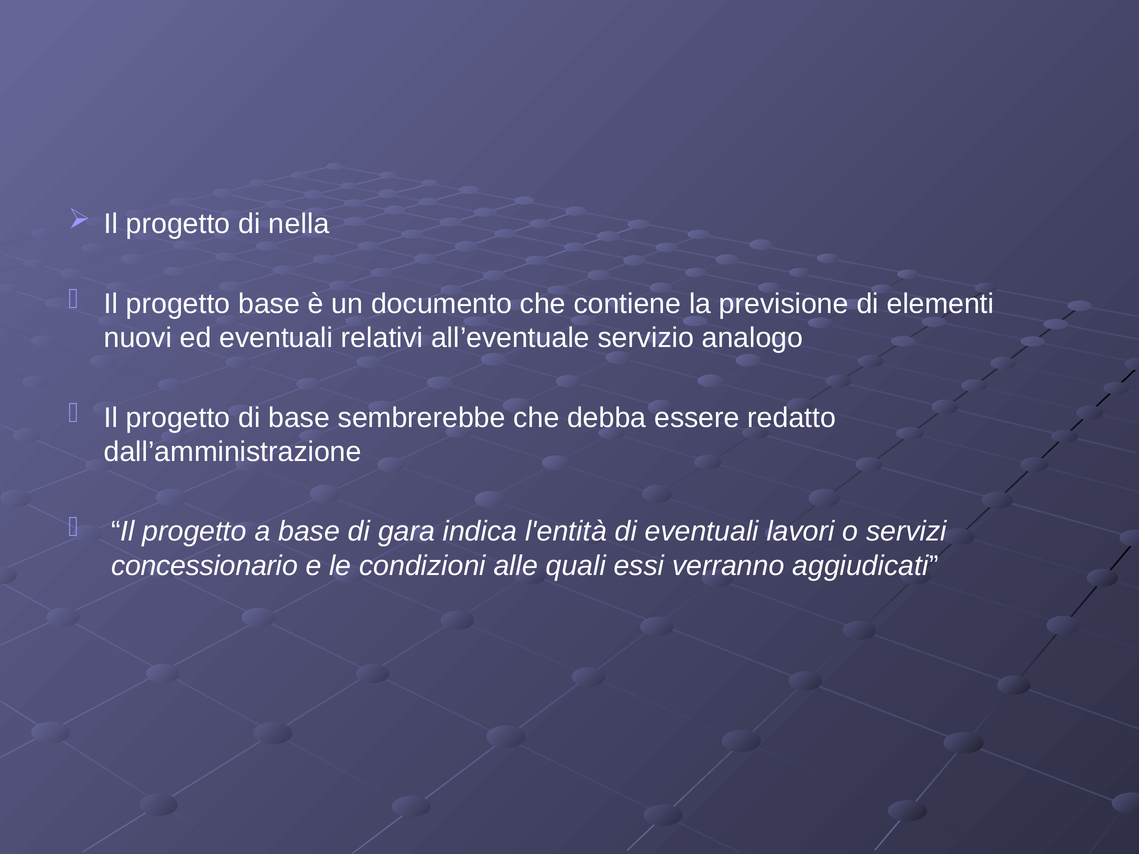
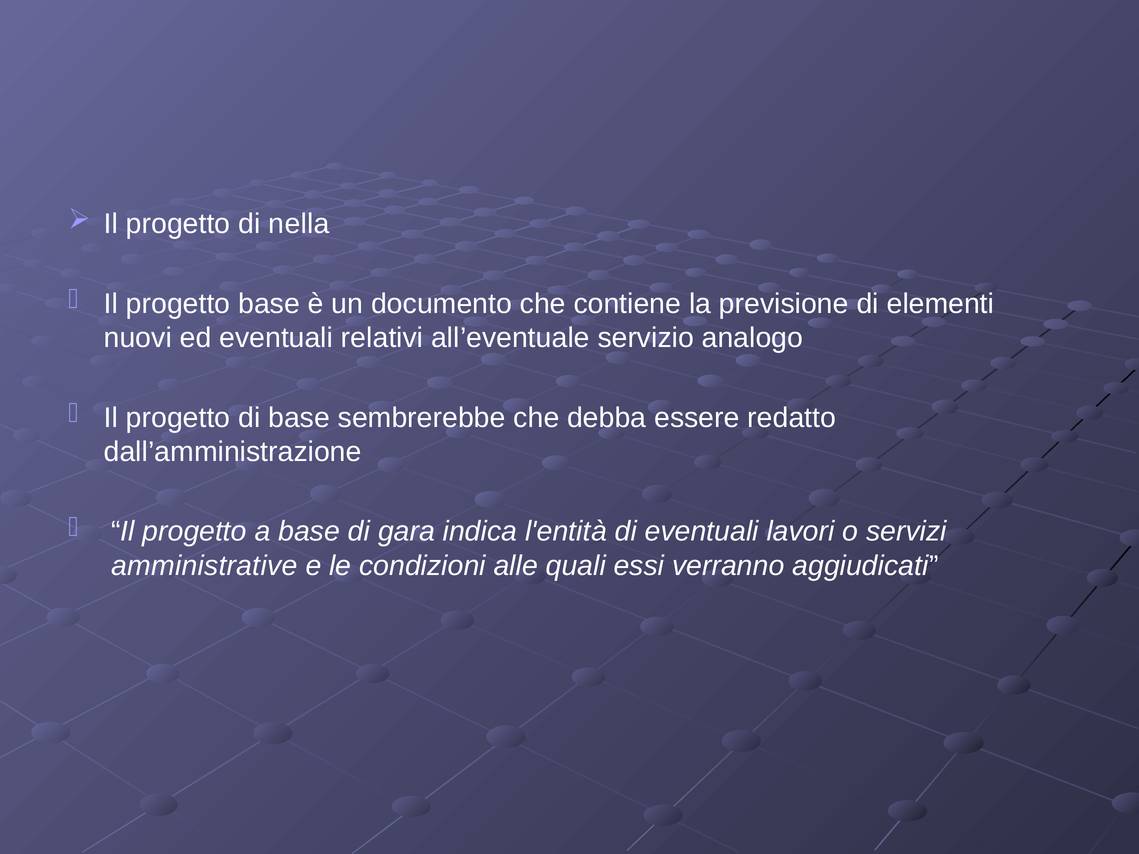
concessionario: concessionario -> amministrative
